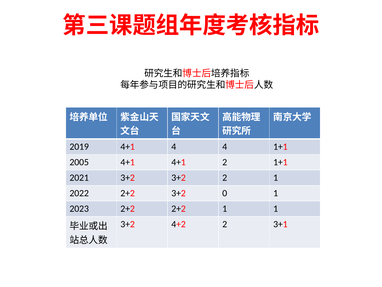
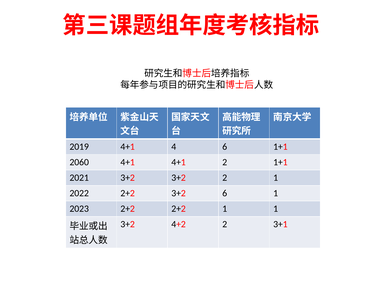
4 4: 4 -> 6
2005: 2005 -> 2060
3+2 0: 0 -> 6
